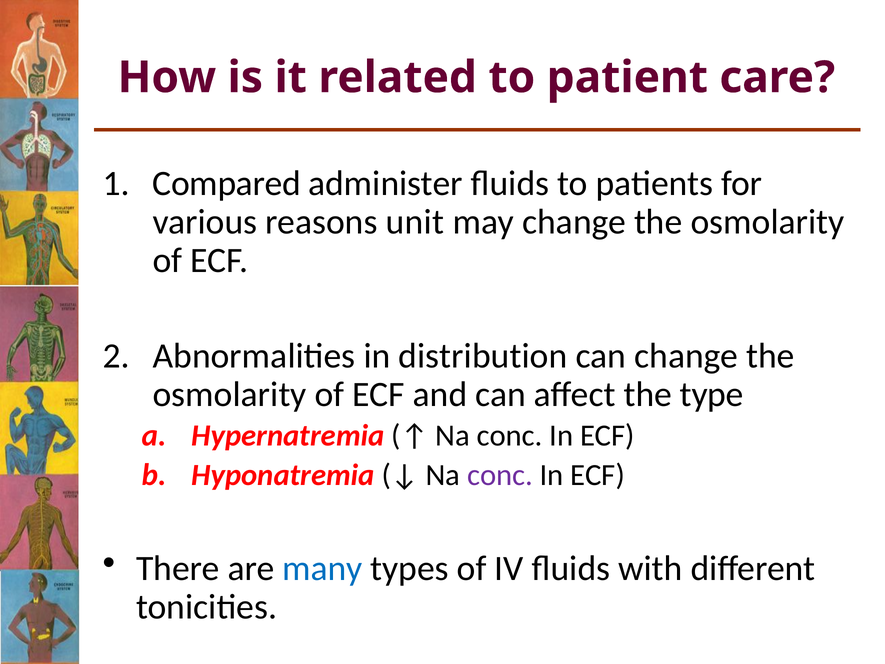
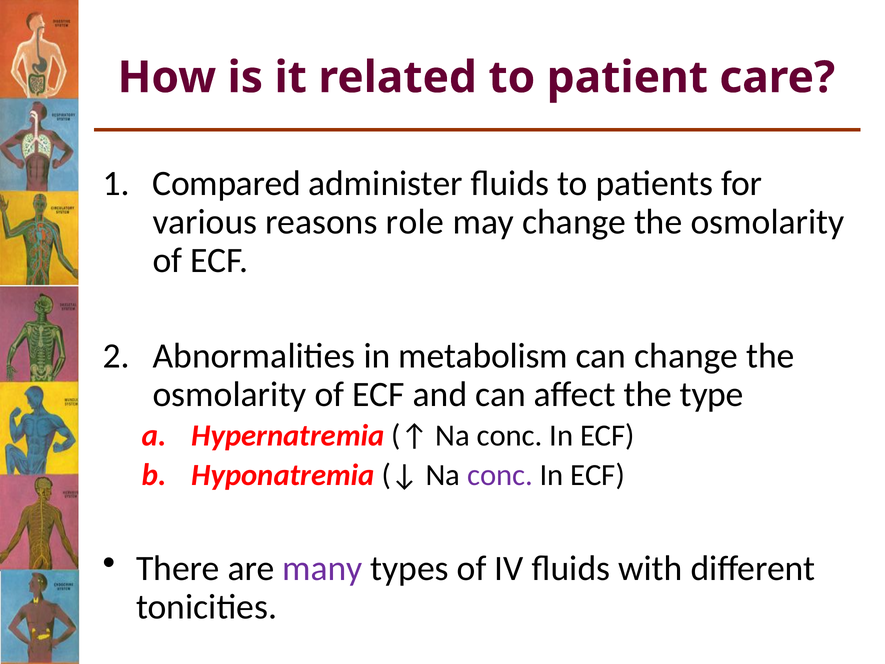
unit: unit -> role
distribution: distribution -> metabolism
many colour: blue -> purple
